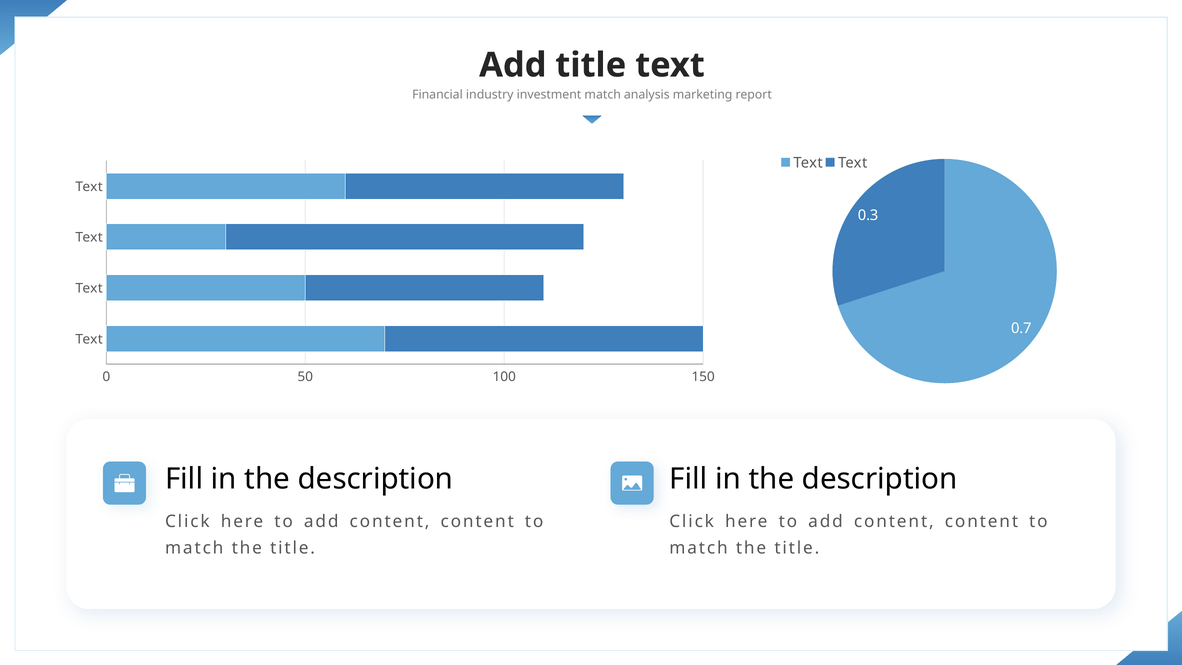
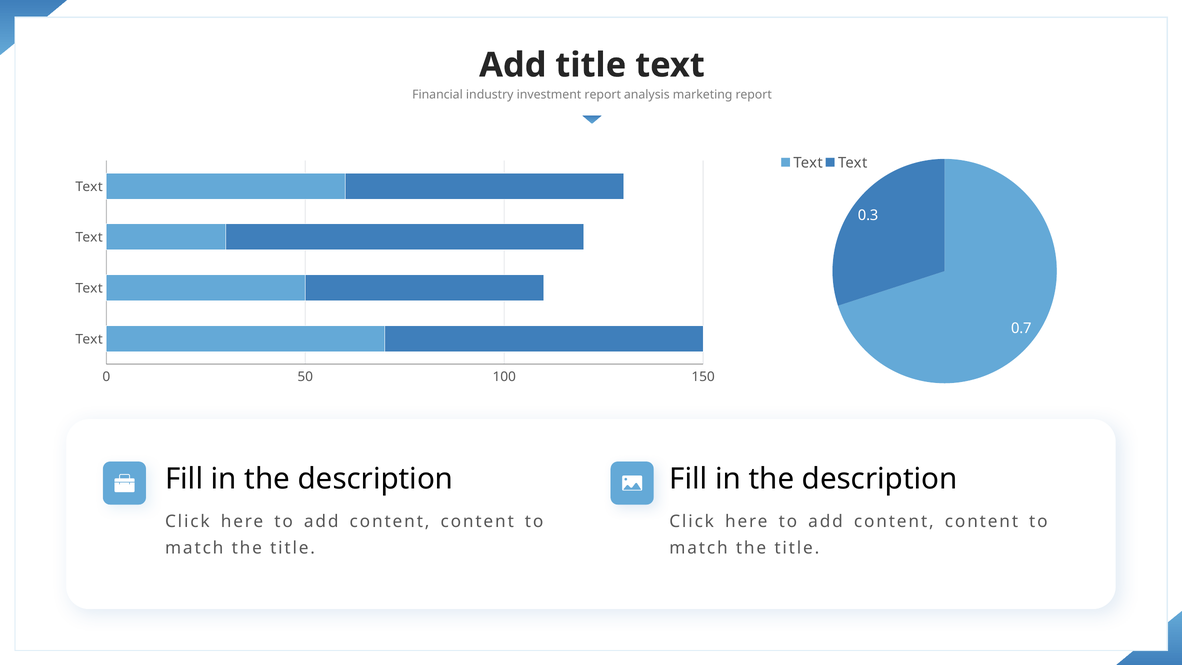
investment match: match -> report
